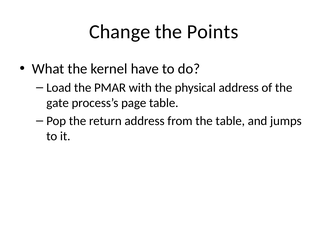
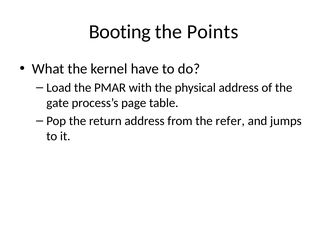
Change: Change -> Booting
the table: table -> refer
